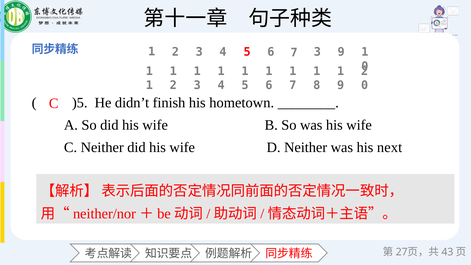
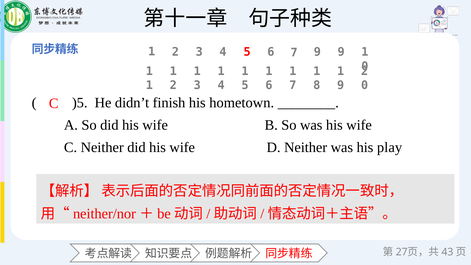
7 3: 3 -> 9
next: next -> play
